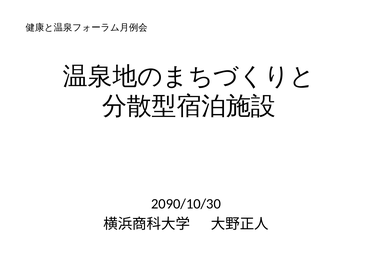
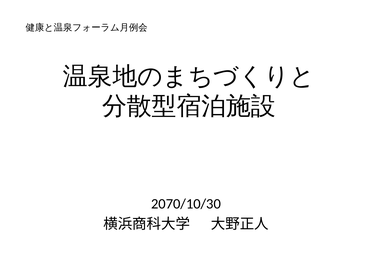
2090/10/30: 2090/10/30 -> 2070/10/30
